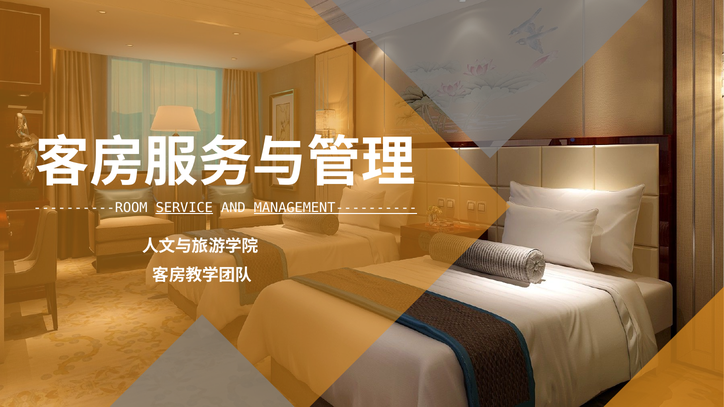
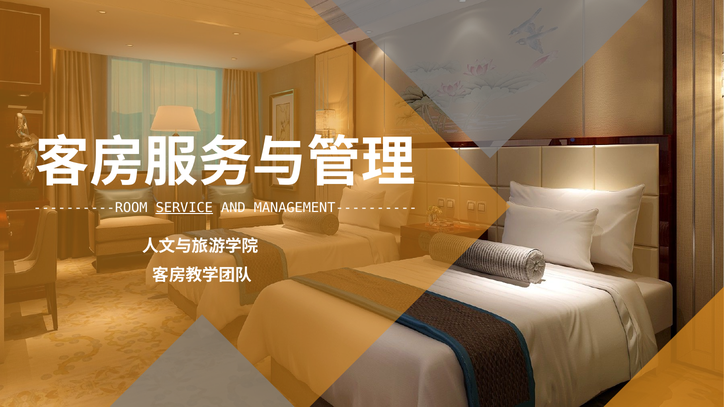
MANAGEMENT---------- underline: present -> none
